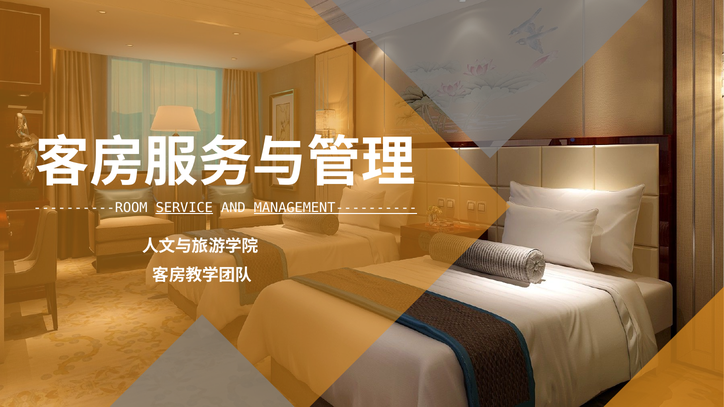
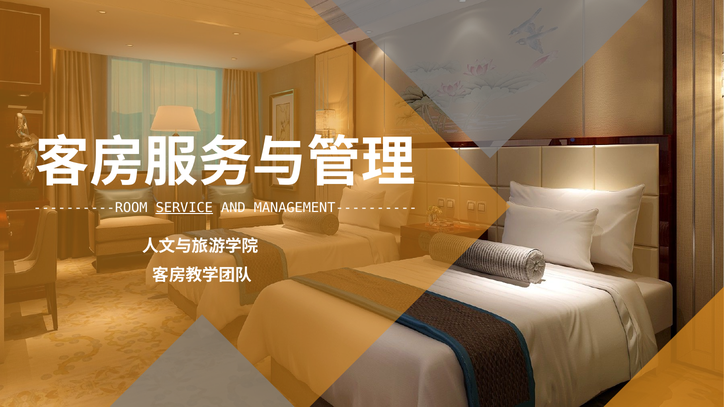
MANAGEMENT---------- underline: present -> none
